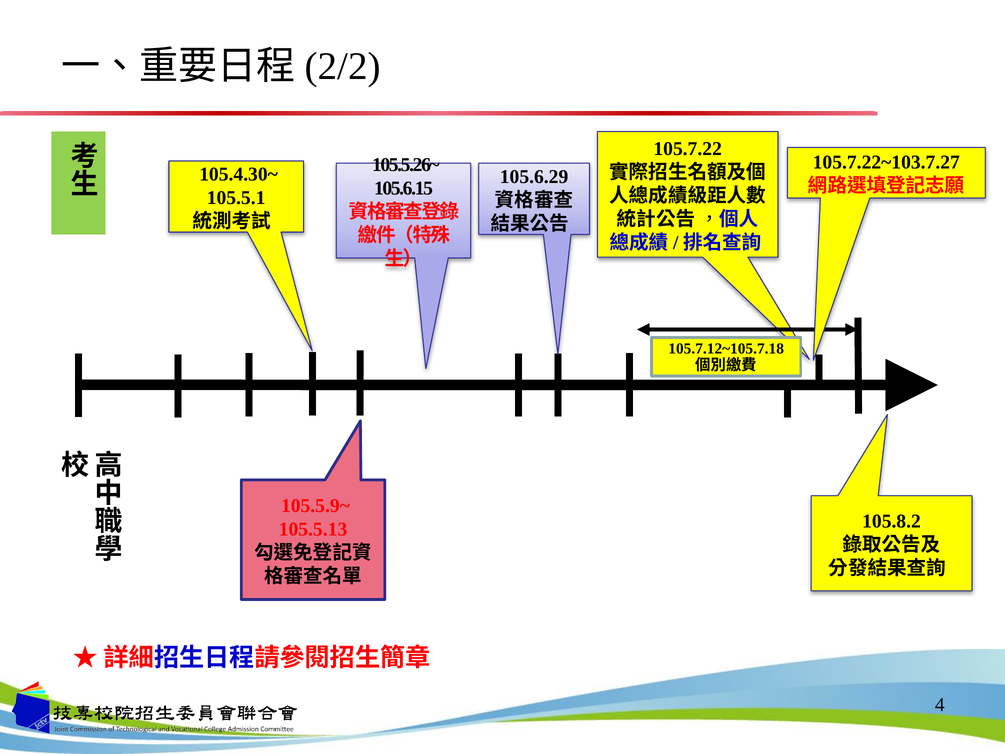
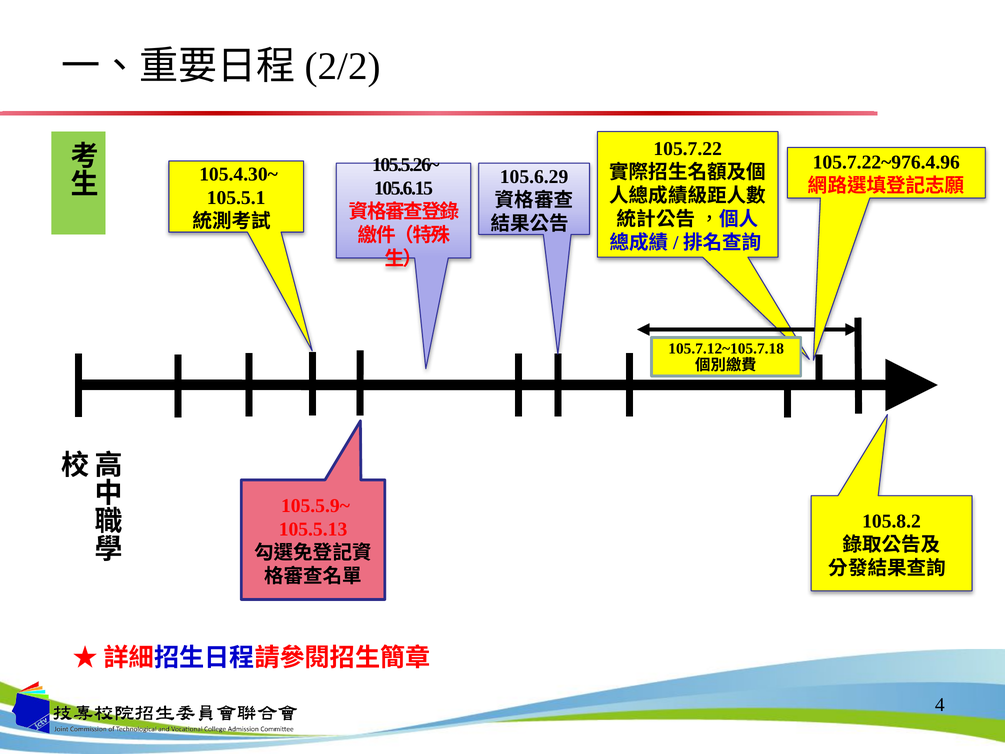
105.7.22~103.7.27: 105.7.22~103.7.27 -> 105.7.22~976.4.96
